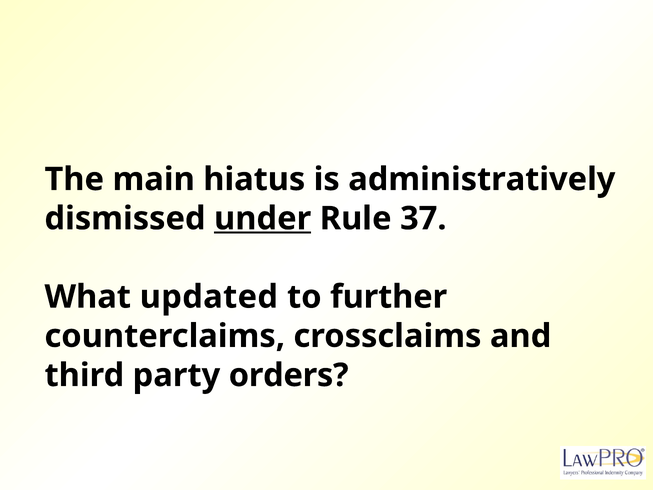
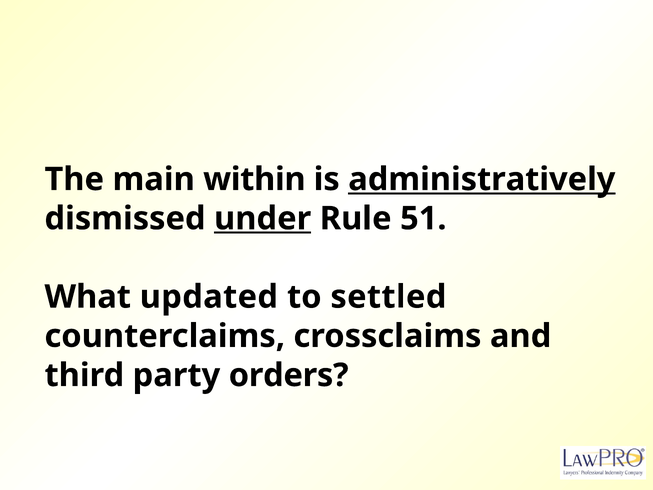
hiatus: hiatus -> within
administratively underline: none -> present
37: 37 -> 51
further: further -> settled
